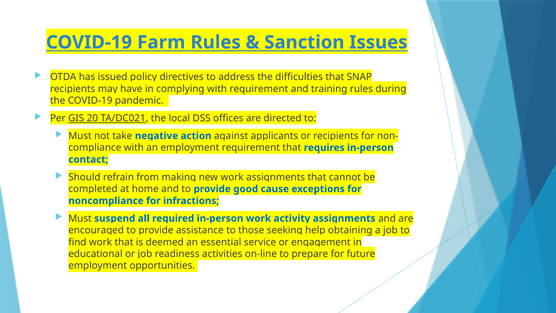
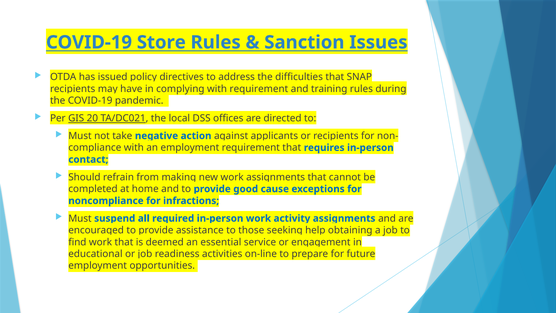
Farm: Farm -> Store
